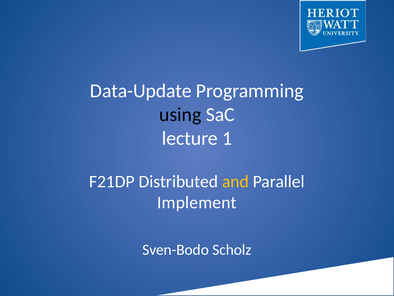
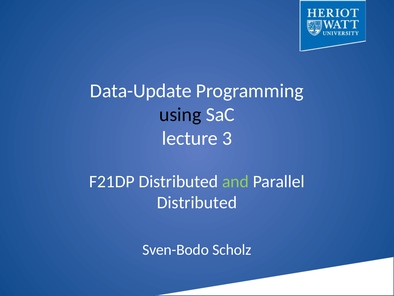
1: 1 -> 3
and colour: yellow -> light green
Implement at (197, 202): Implement -> Distributed
